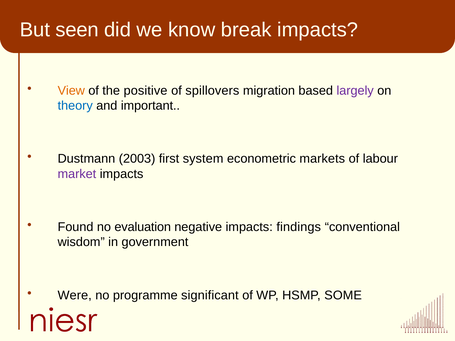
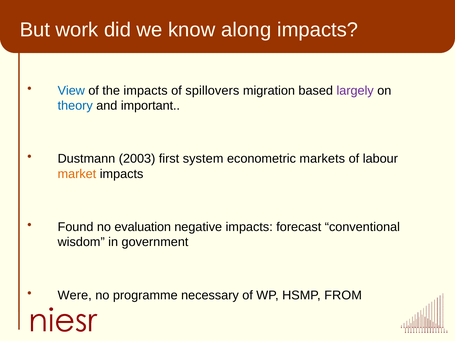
seen: seen -> work
break: break -> along
View colour: orange -> blue
the positive: positive -> impacts
market colour: purple -> orange
findings: findings -> forecast
significant: significant -> necessary
SOME: SOME -> FROM
